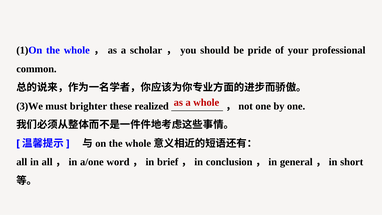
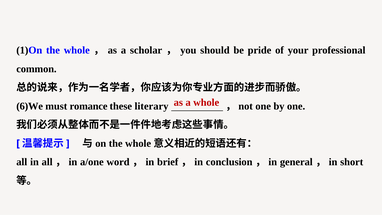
3)We: 3)We -> 6)We
brighter: brighter -> romance
realized: realized -> literary
